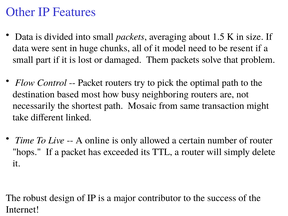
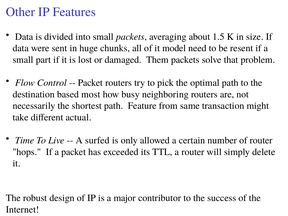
Mosaic: Mosaic -> Feature
linked: linked -> actual
online: online -> surfed
